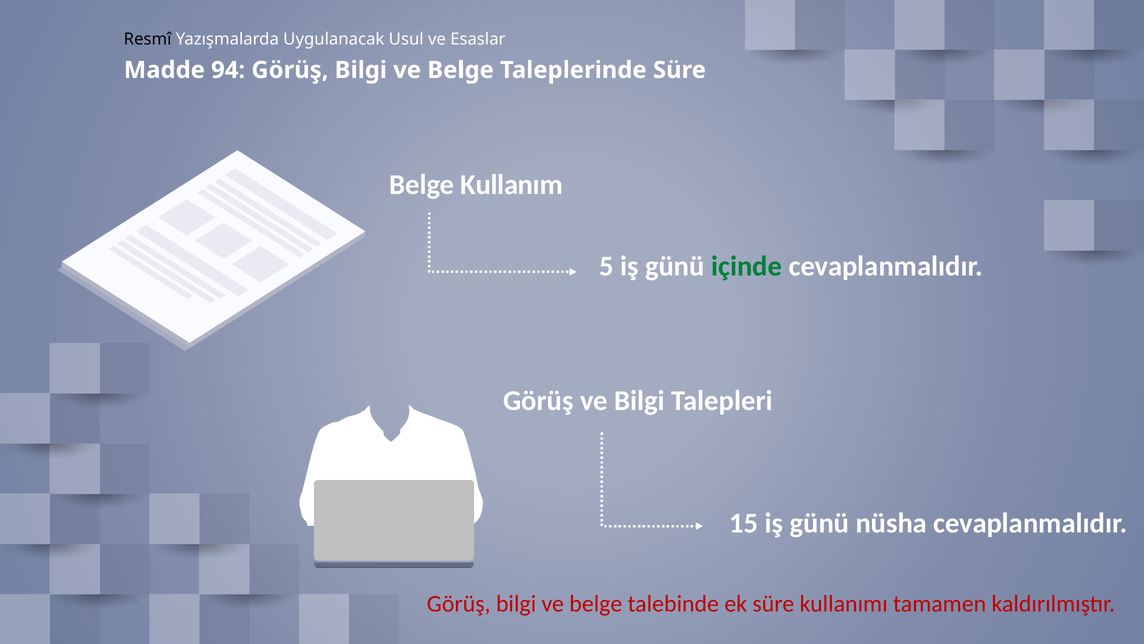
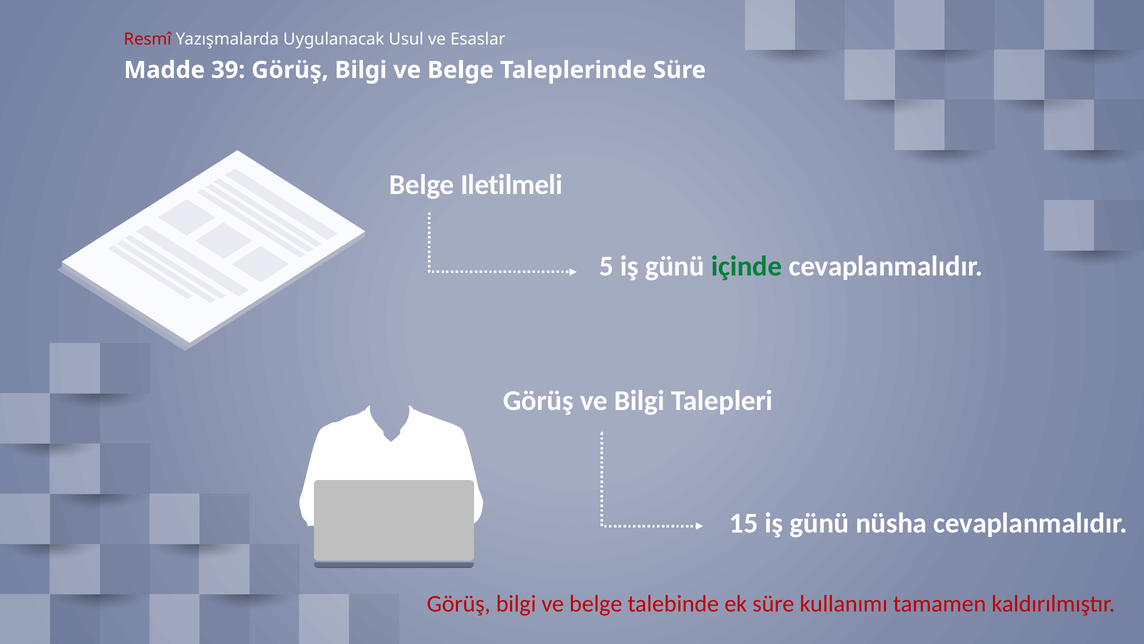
Resmî colour: black -> red
94: 94 -> 39
Kullanım: Kullanım -> Iletilmeli
